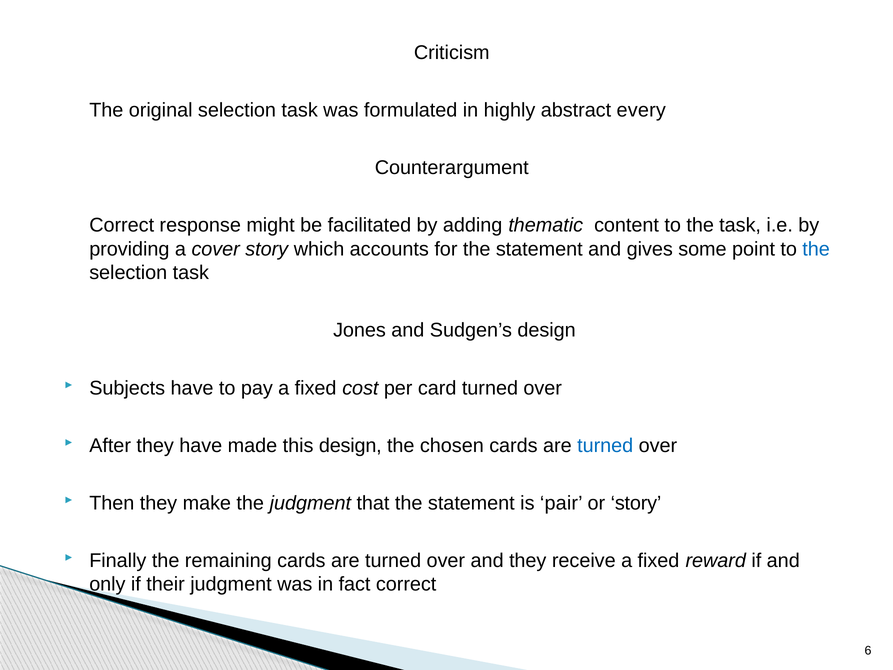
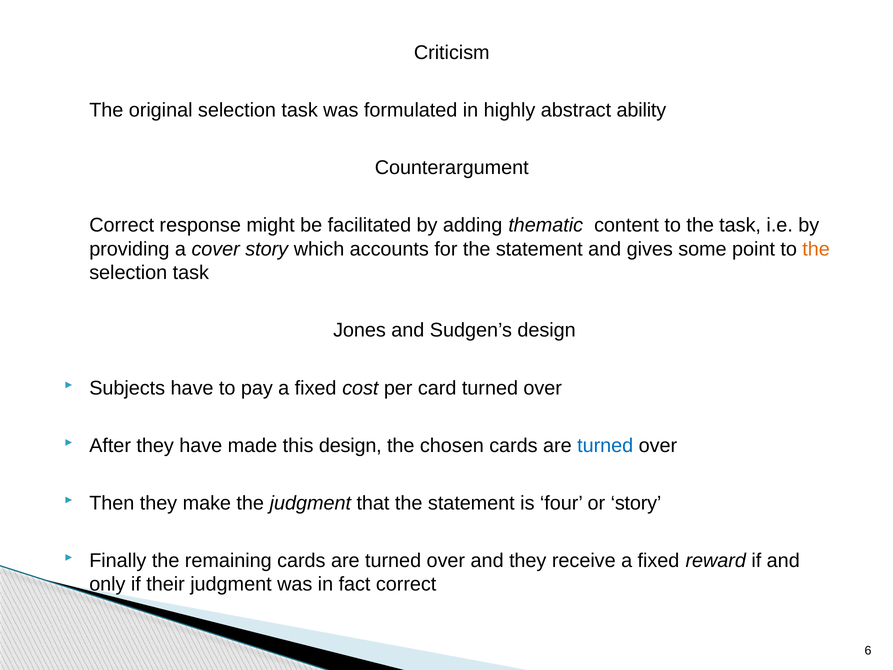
every: every -> ability
the at (816, 249) colour: blue -> orange
pair: pair -> four
